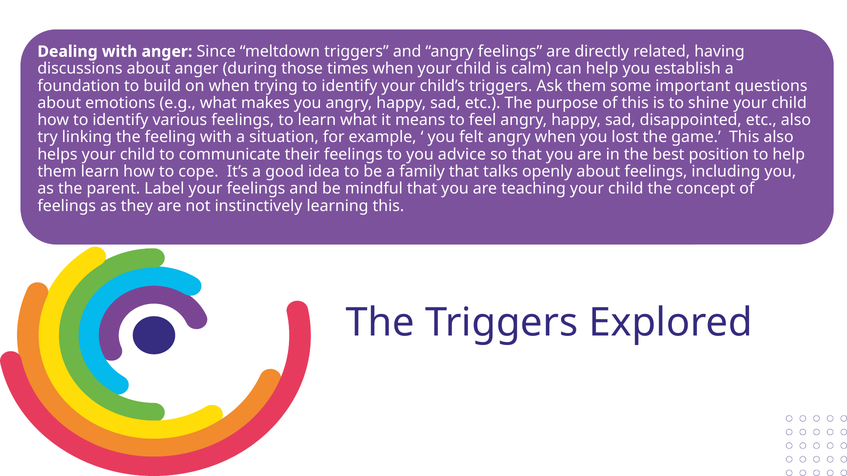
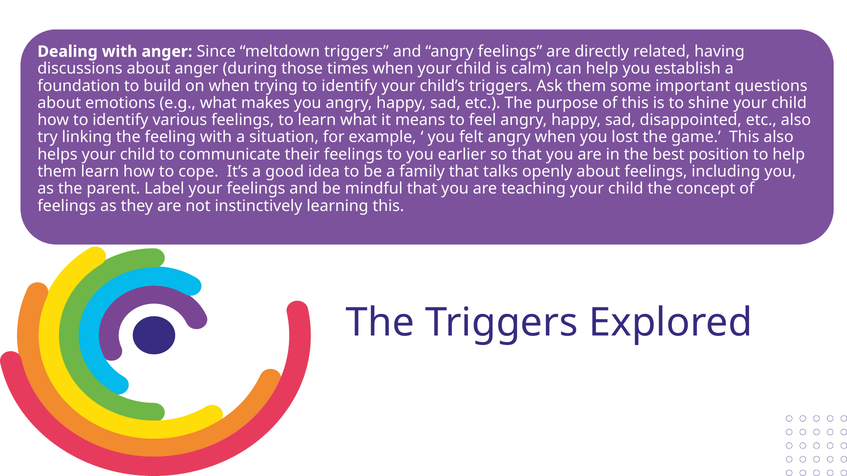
advice: advice -> earlier
